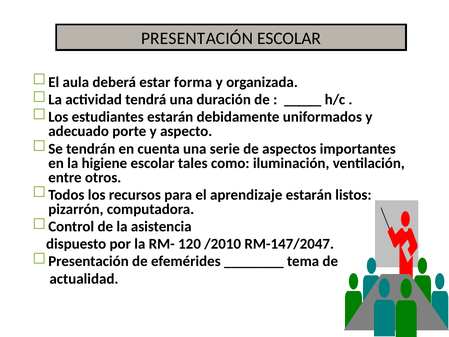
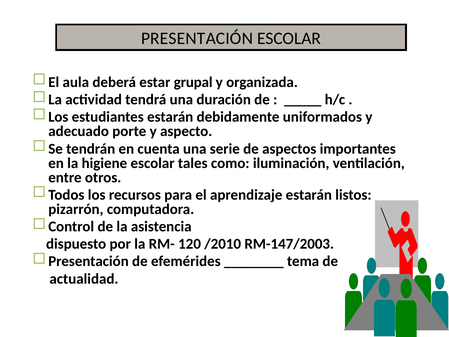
forma: forma -> grupal
RM-147/2047: RM-147/2047 -> RM-147/2003
